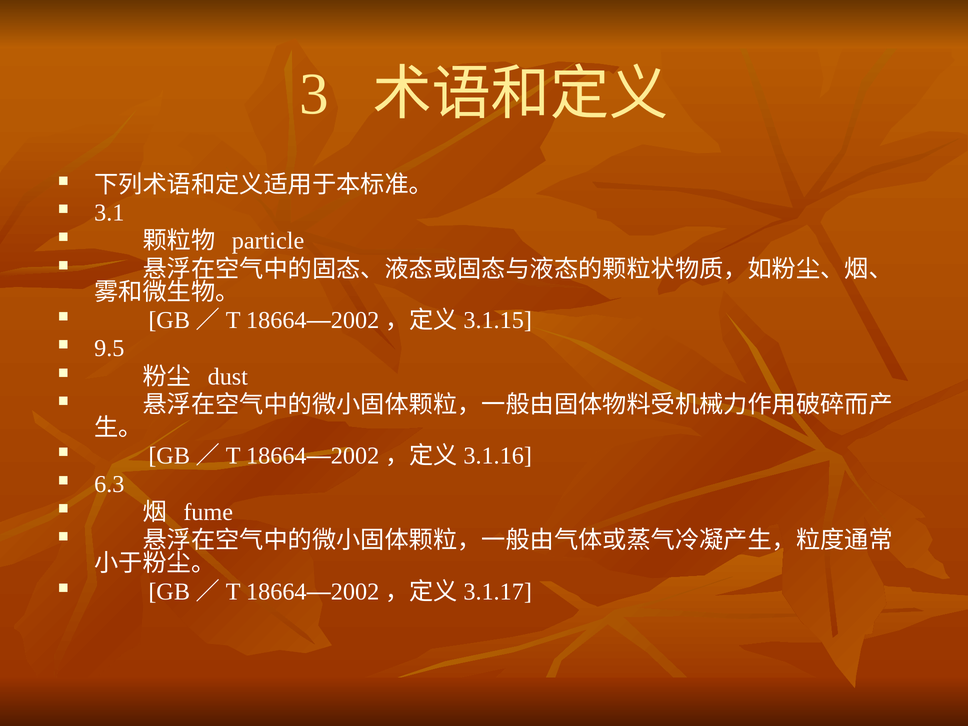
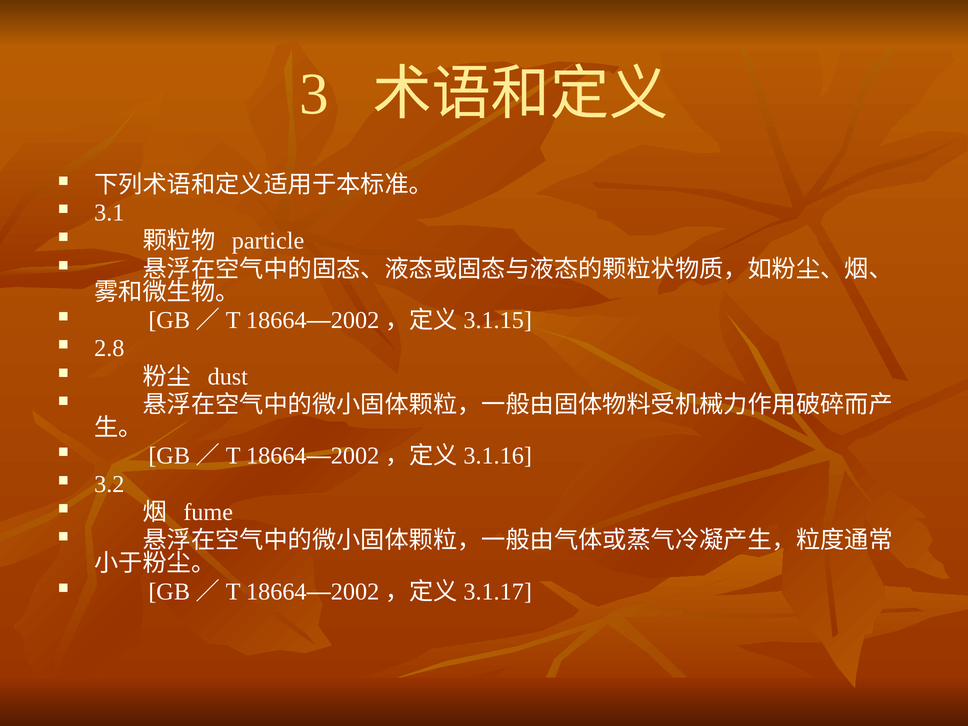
9.5: 9.5 -> 2.8
6.3: 6.3 -> 3.2
